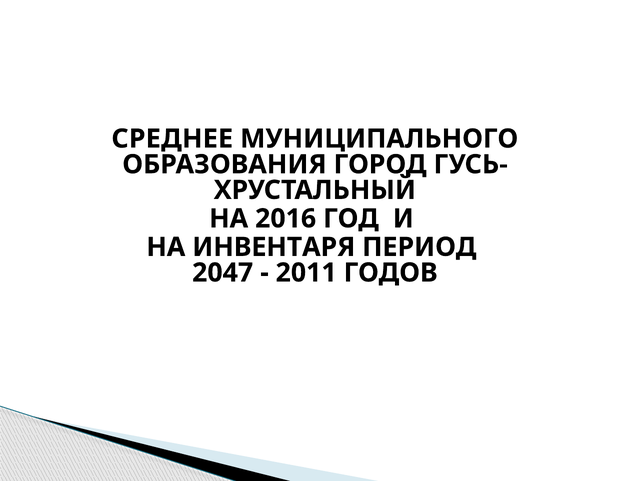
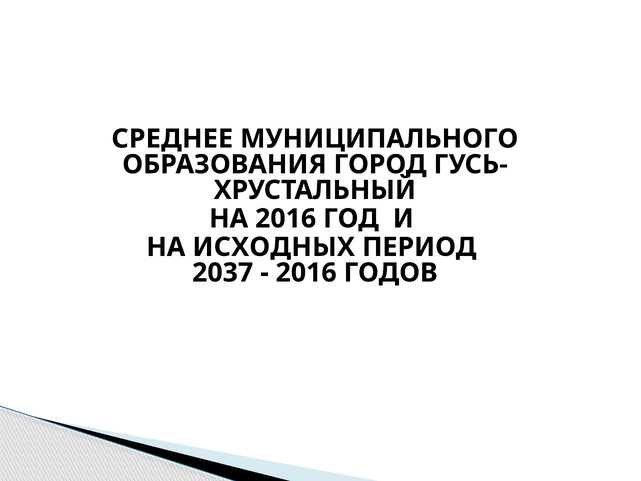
ИНВЕНТАРЯ: ИНВЕНТАРЯ -> ИСХОДНЫХ
2047: 2047 -> 2037
2011 at (306, 273): 2011 -> 2016
